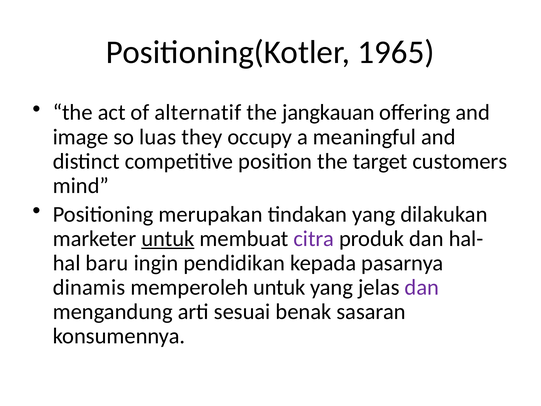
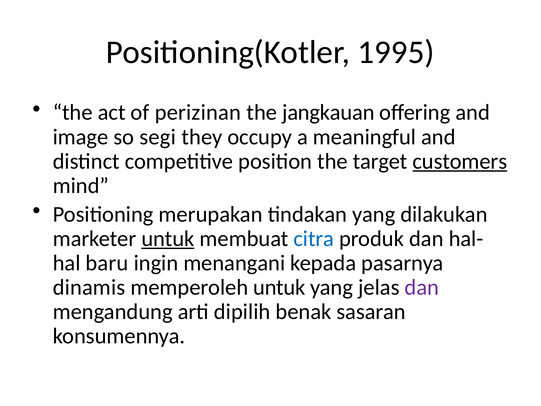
1965: 1965 -> 1995
alternatif: alternatif -> perizinan
luas: luas -> segi
customers underline: none -> present
citra colour: purple -> blue
pendidikan: pendidikan -> menangani
sesuai: sesuai -> dipilih
